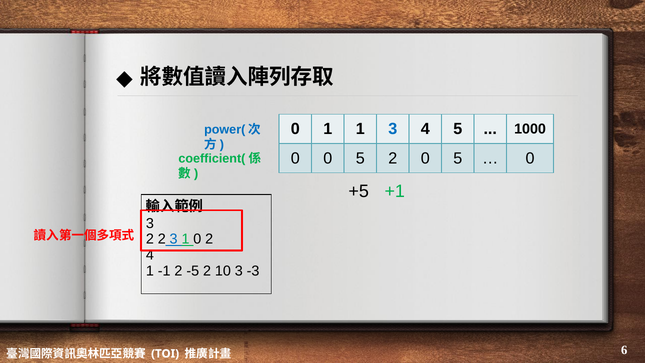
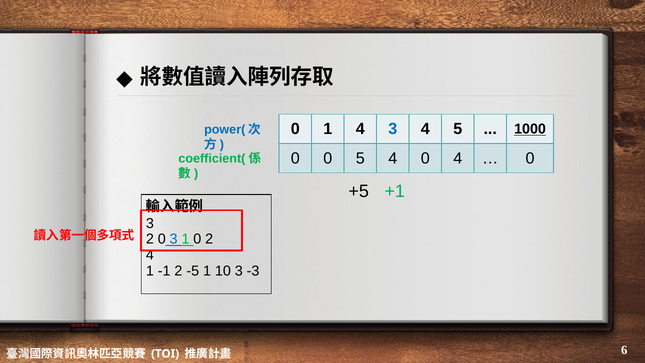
1 1: 1 -> 4
1000 underline: none -> present
5 2: 2 -> 4
5 at (458, 158): 5 -> 4
2 2: 2 -> 0
-5 2: 2 -> 1
